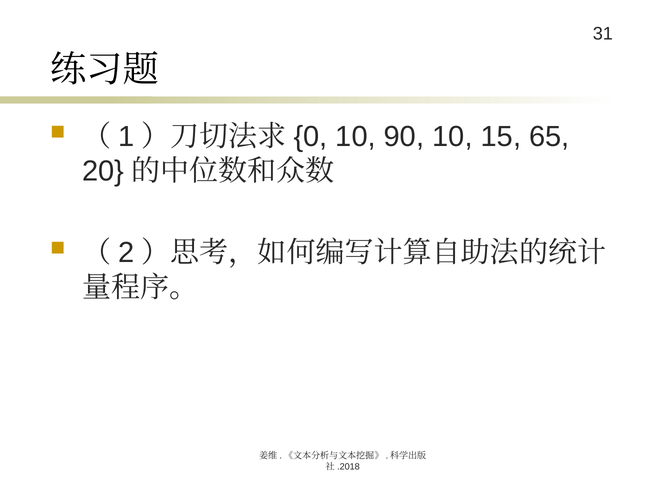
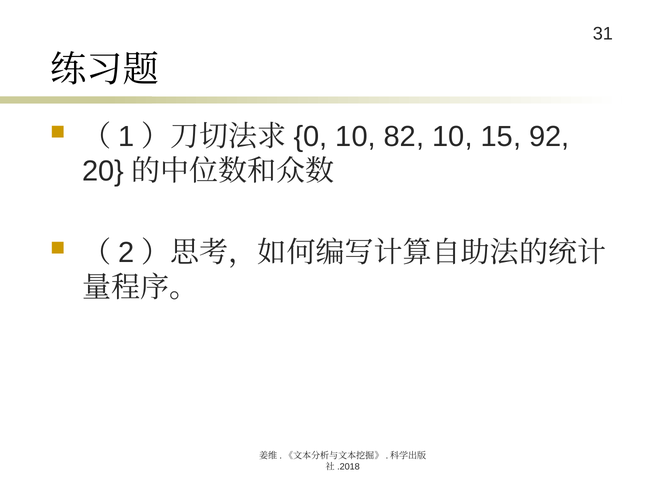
90: 90 -> 82
65: 65 -> 92
